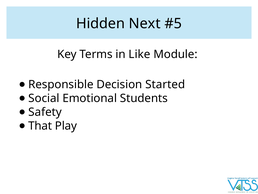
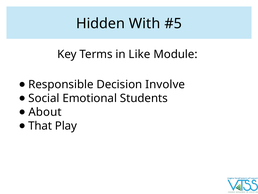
Next: Next -> With
Started: Started -> Involve
Safety: Safety -> About
